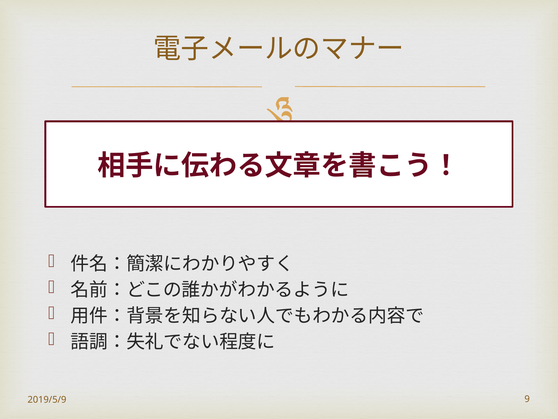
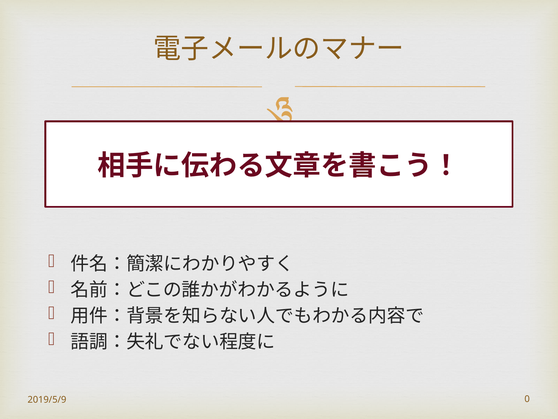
9: 9 -> 0
